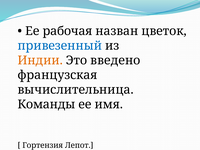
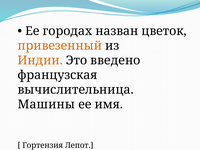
рабочая: рабочая -> городах
привезенный colour: blue -> orange
Команды: Команды -> Машины
